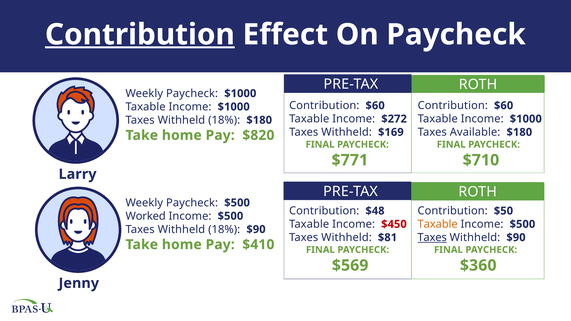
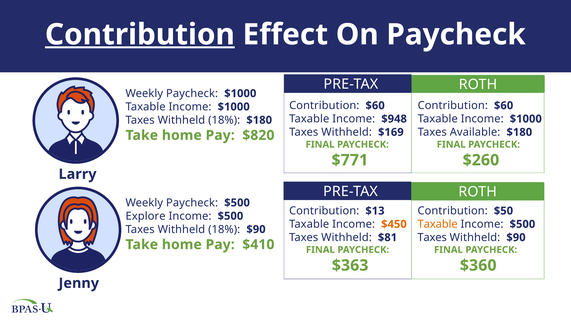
$272: $272 -> $948
$710: $710 -> $260
$48: $48 -> $13
Worked: Worked -> Explore
$450 colour: red -> orange
Taxes at (432, 238) underline: present -> none
$569: $569 -> $363
